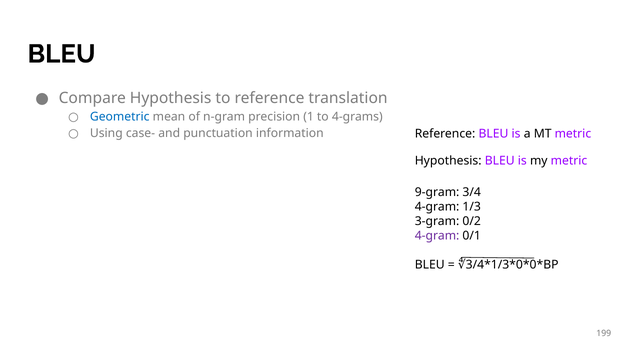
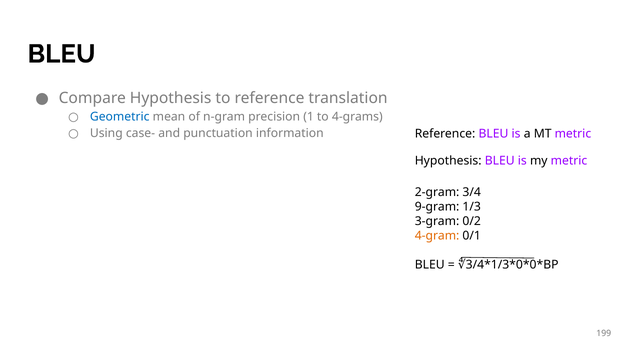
9-gram: 9-gram -> 2-gram
4-gram at (437, 207): 4-gram -> 9-gram
4-gram at (437, 236) colour: purple -> orange
